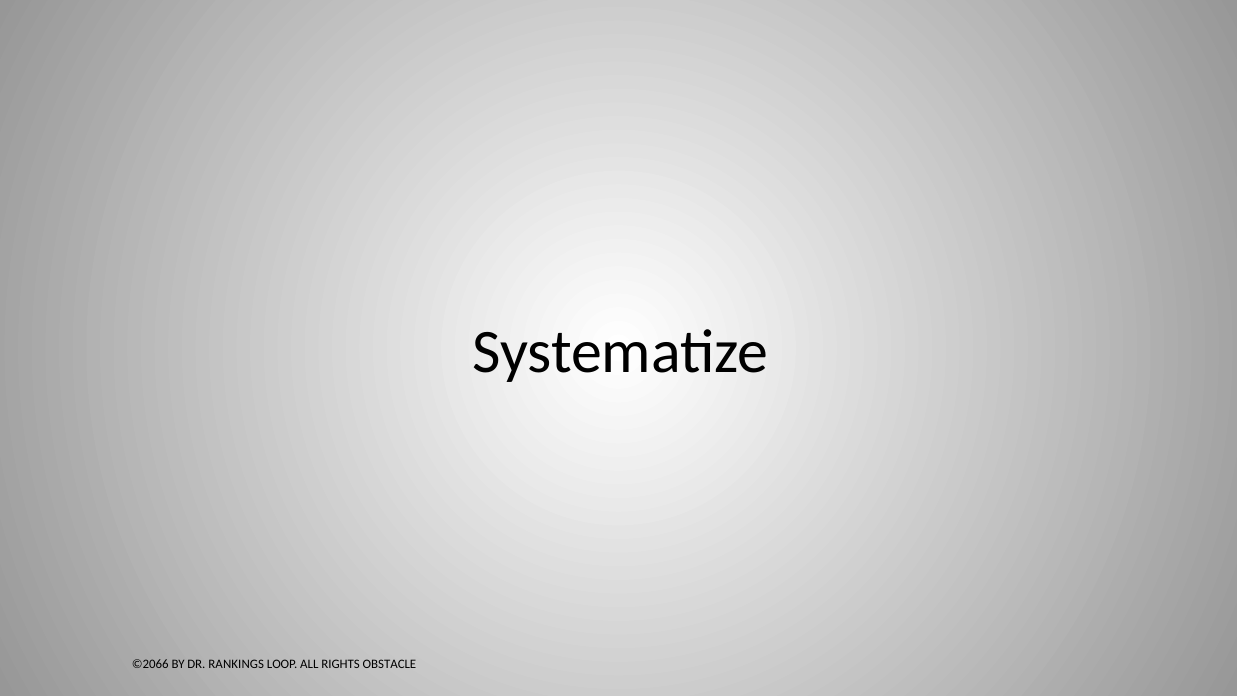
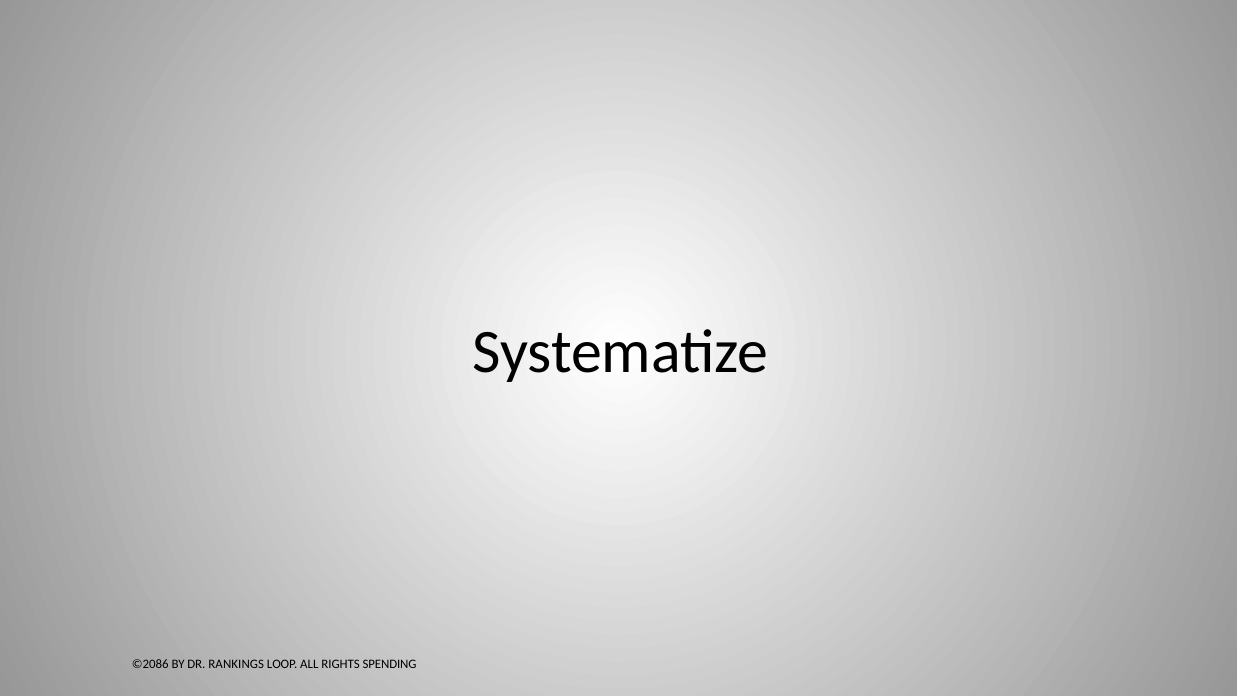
©2066: ©2066 -> ©2086
OBSTACLE: OBSTACLE -> SPENDING
